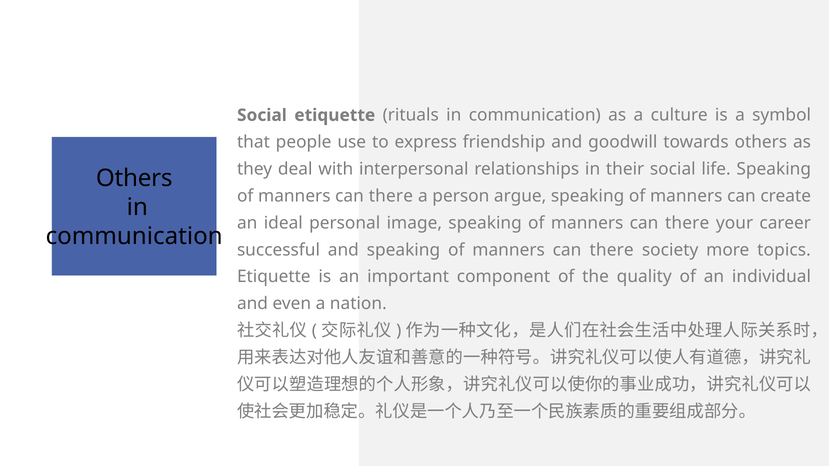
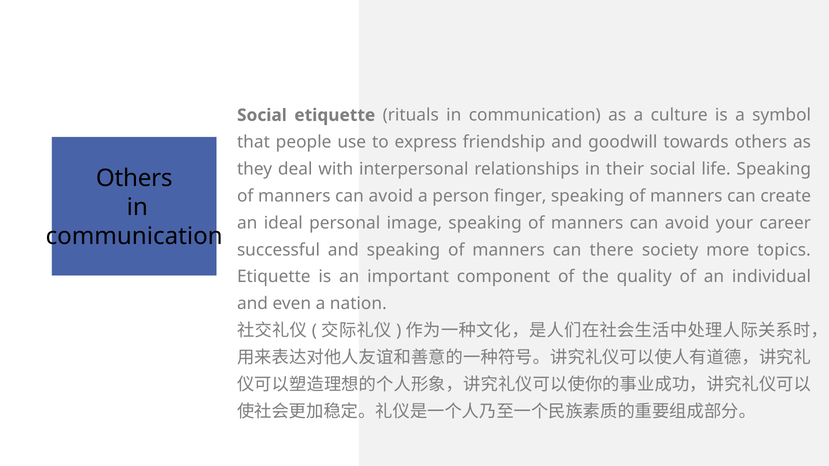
there at (391, 196): there -> avoid
argue: argue -> finger
there at (687, 223): there -> avoid
